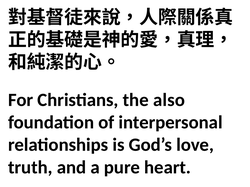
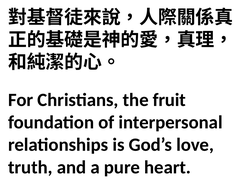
also: also -> fruit
